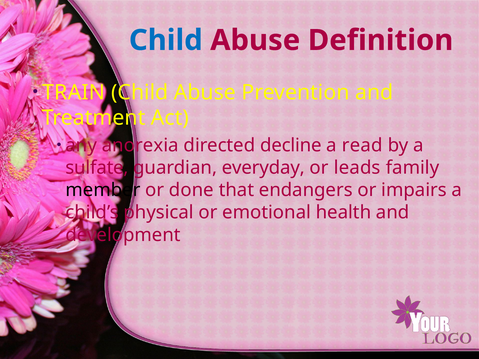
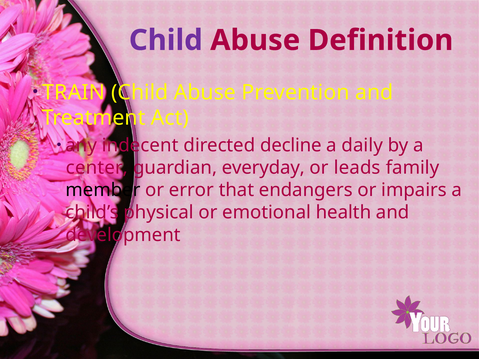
Child at (166, 40) colour: blue -> purple
anorexia: anorexia -> indecent
read: read -> daily
sulfate: sulfate -> center
done: done -> error
